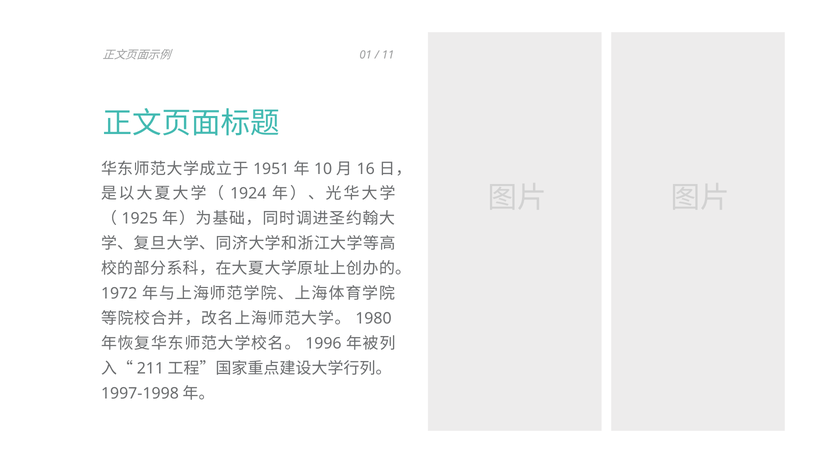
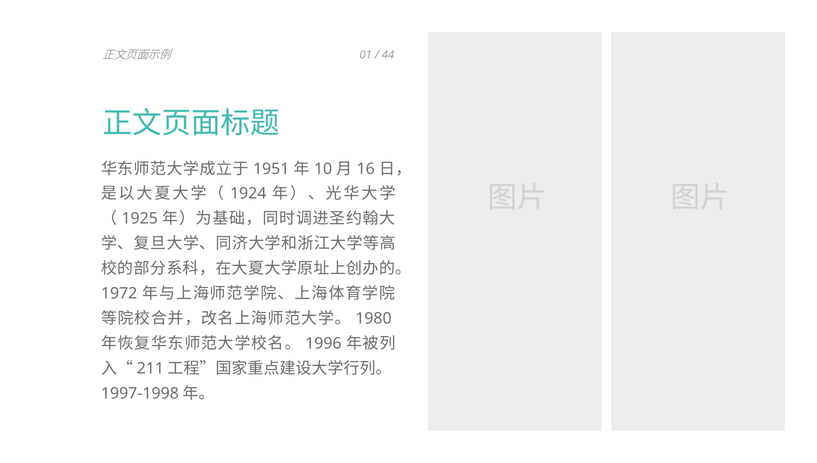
11: 11 -> 44
